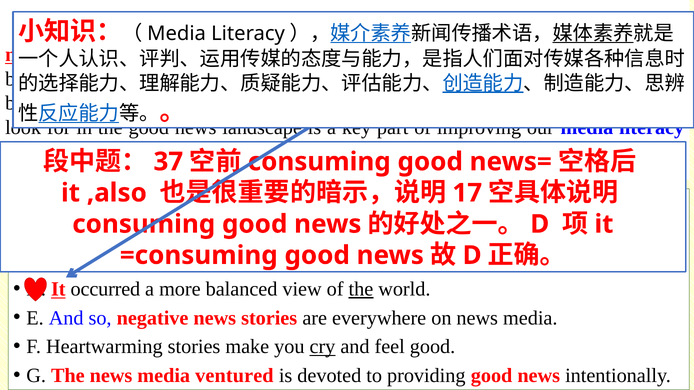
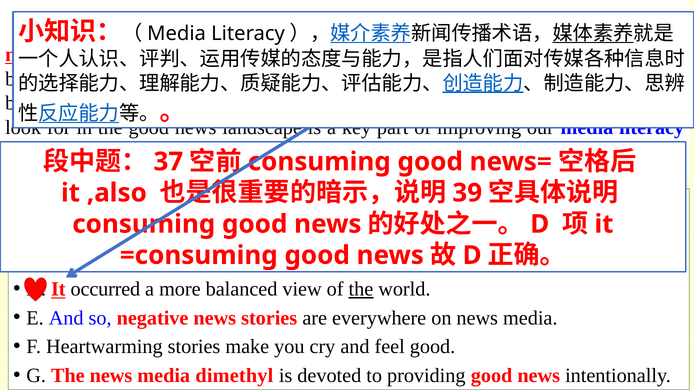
17: 17 -> 39
cry underline: present -> none
ventured: ventured -> dimethyl
